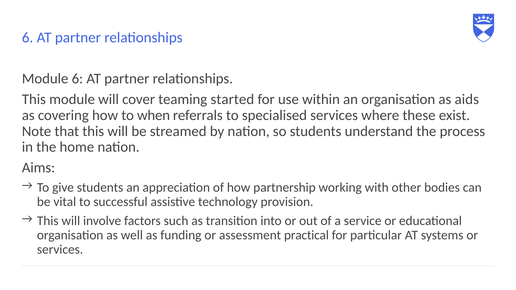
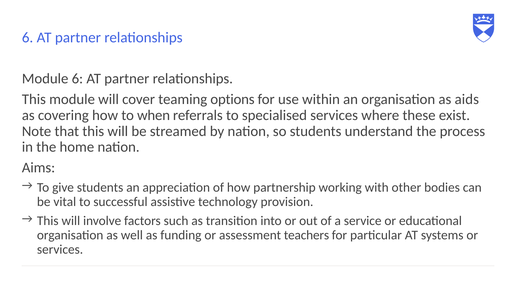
started: started -> options
practical: practical -> teachers
